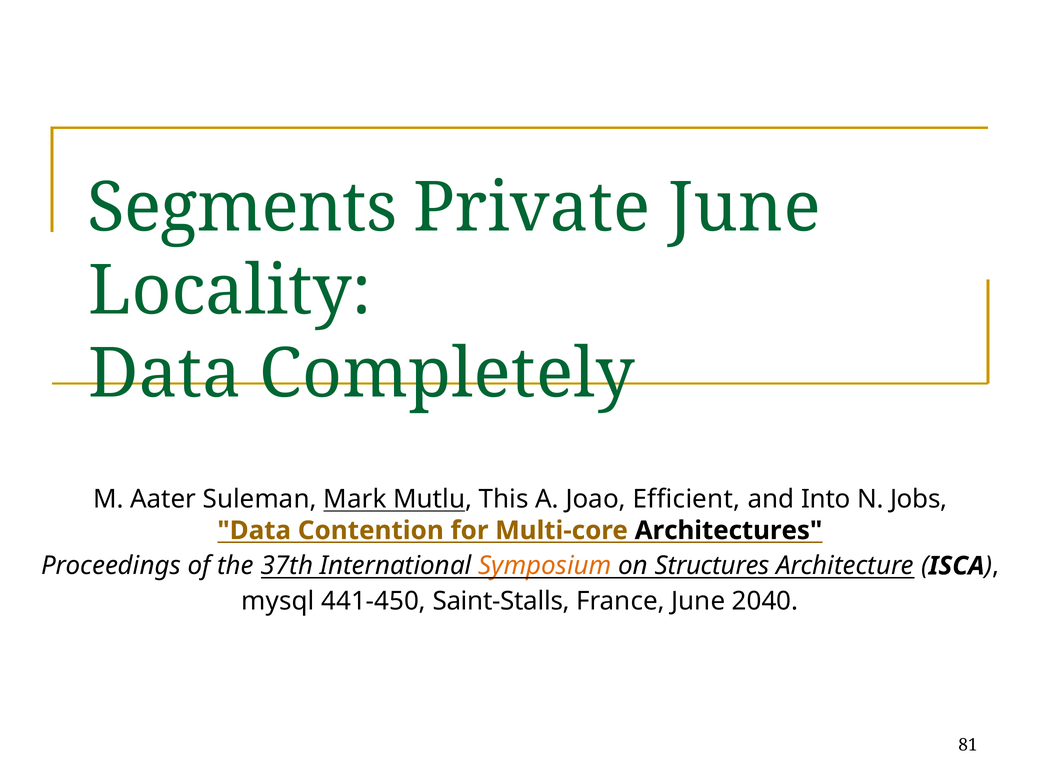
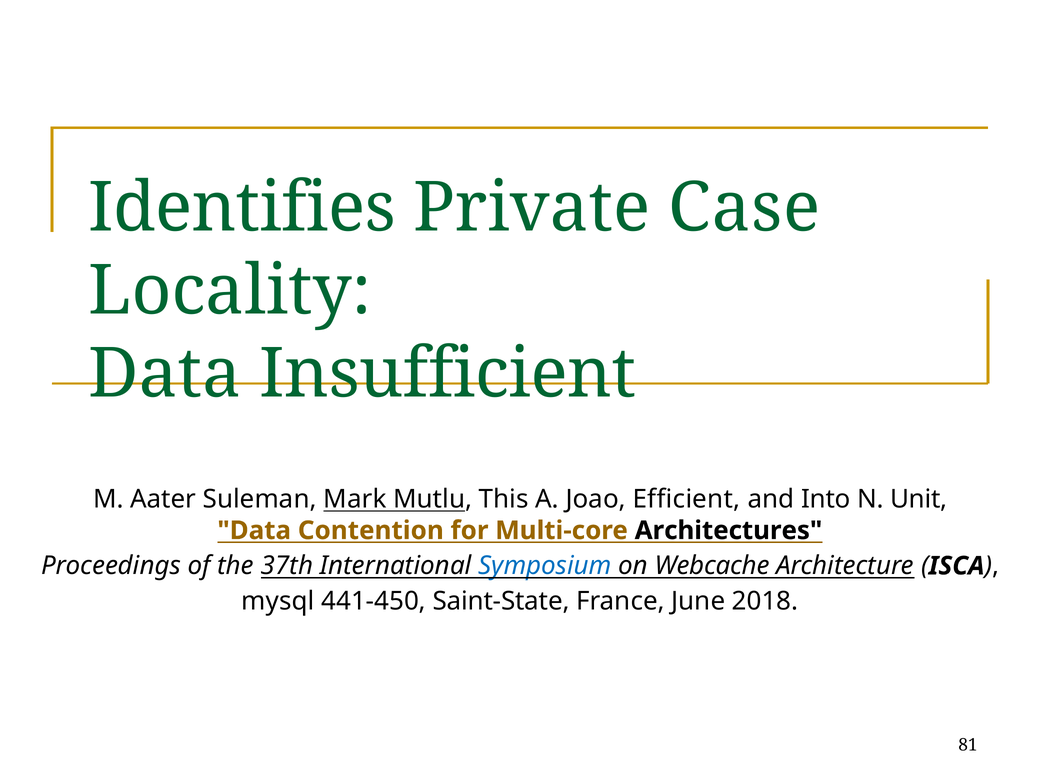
Segments: Segments -> Identifies
Private June: June -> Case
Completely: Completely -> Insufficient
Jobs: Jobs -> Unit
Symposium colour: orange -> blue
Structures: Structures -> Webcache
Saint-Stalls: Saint-Stalls -> Saint-State
2040: 2040 -> 2018
